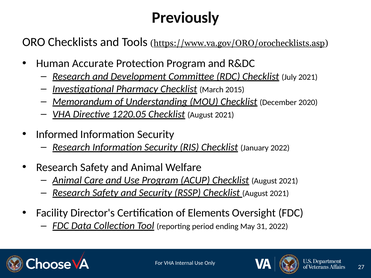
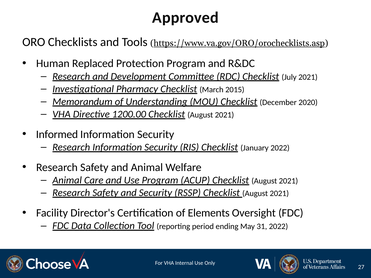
Previously: Previously -> Approved
Accurate: Accurate -> Replaced
1220.05: 1220.05 -> 1200.00
